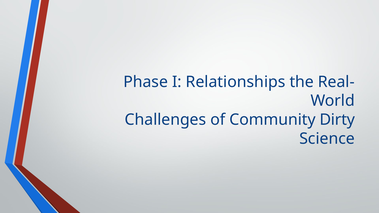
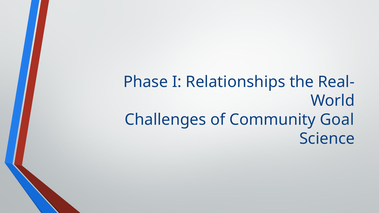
Dirty: Dirty -> Goal
